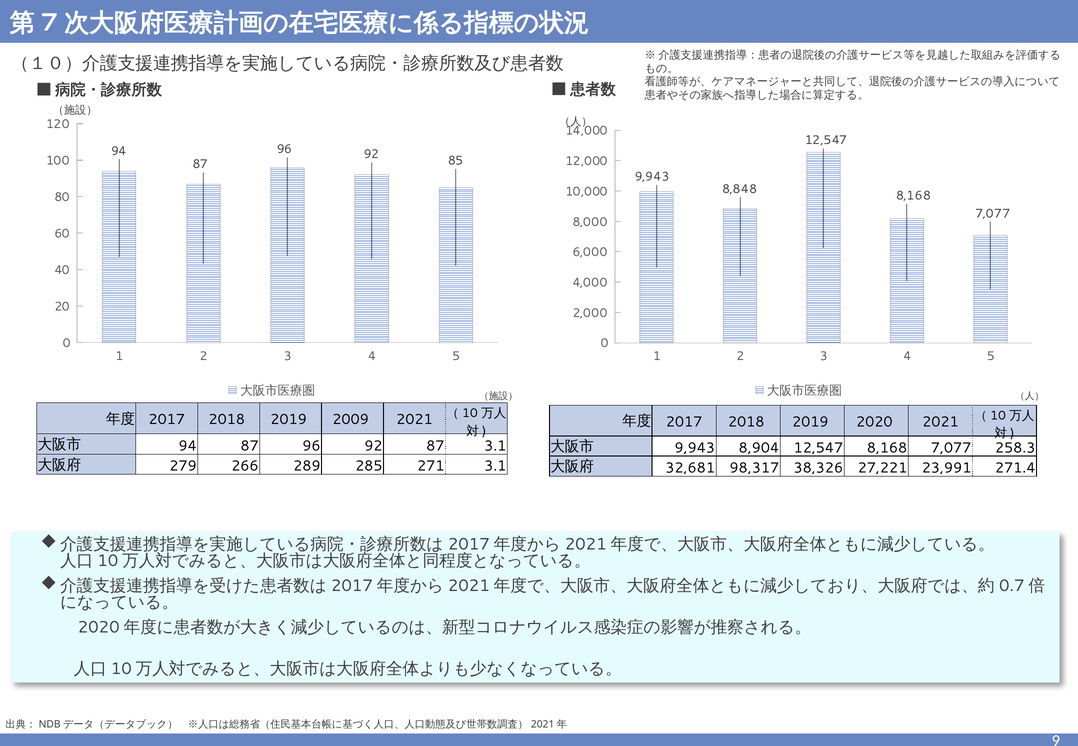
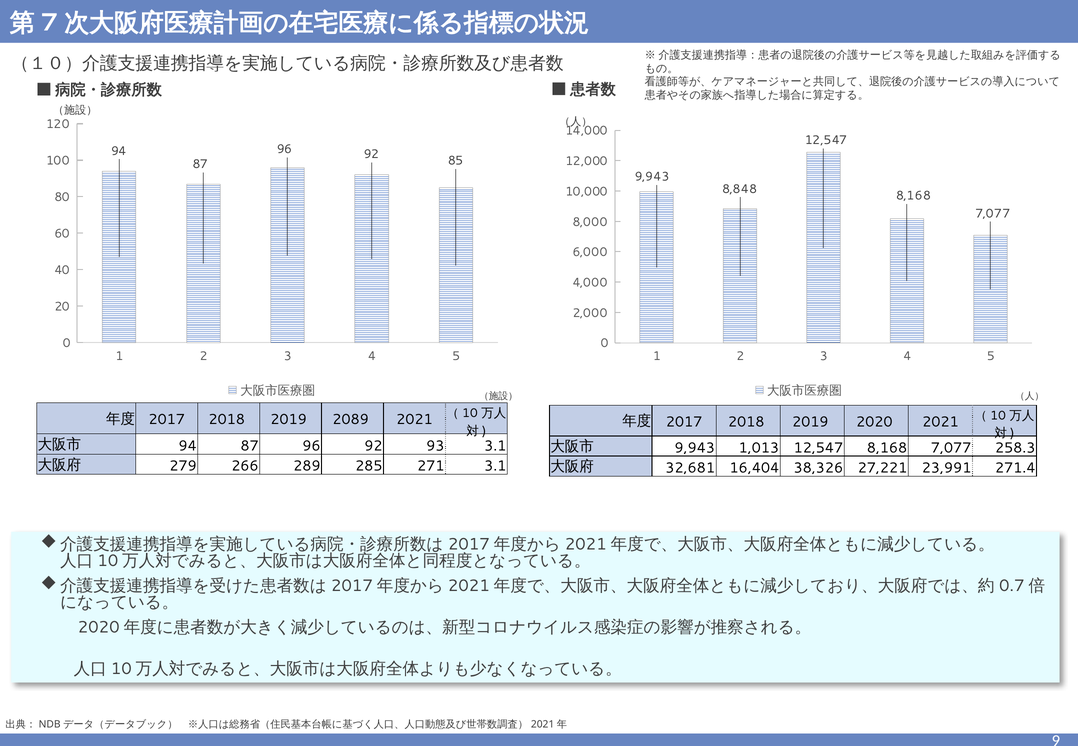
2009: 2009 -> 2089
92 87: 87 -> 93
8,904: 8,904 -> 1,013
98,317: 98,317 -> 16,404
